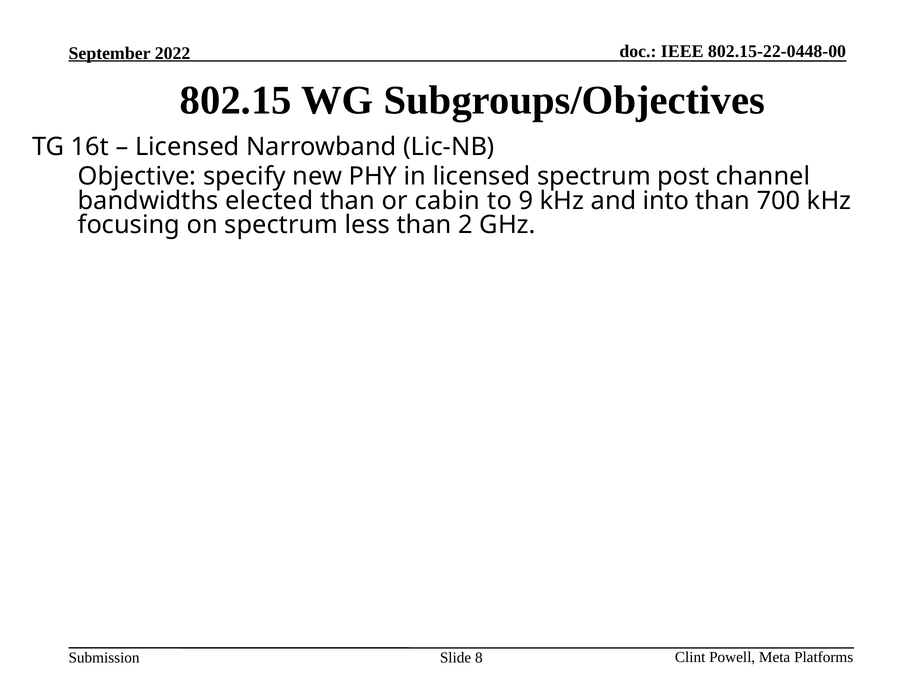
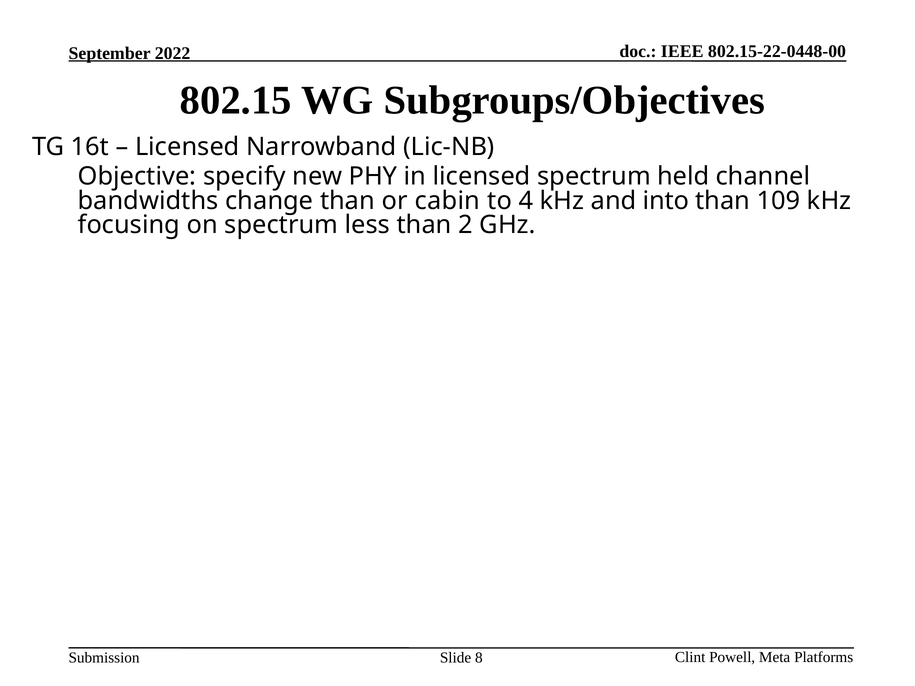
post: post -> held
elected: elected -> change
9: 9 -> 4
700: 700 -> 109
